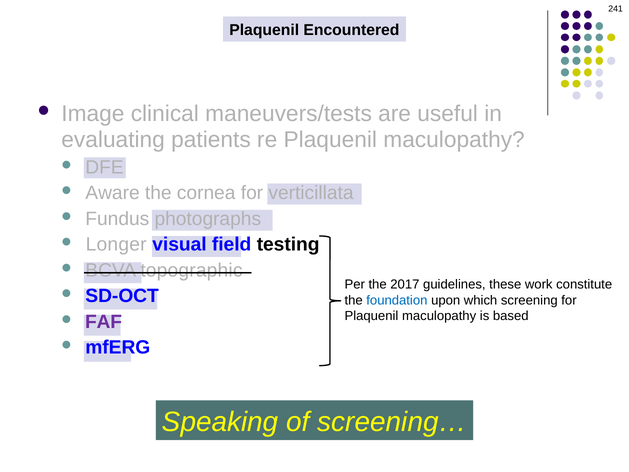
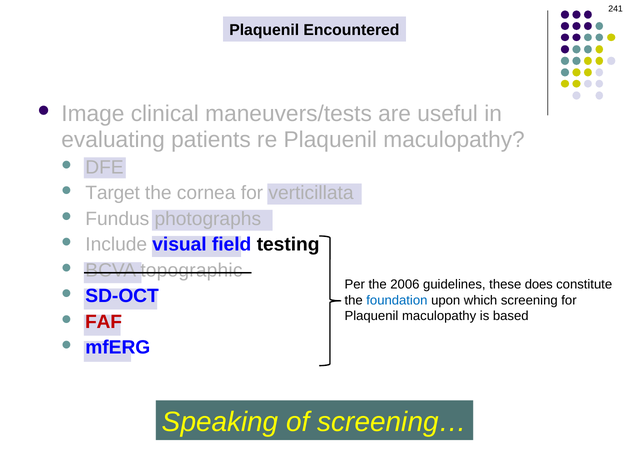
Aware: Aware -> Target
Longer: Longer -> Include
2017: 2017 -> 2006
work: work -> does
FAF colour: purple -> red
